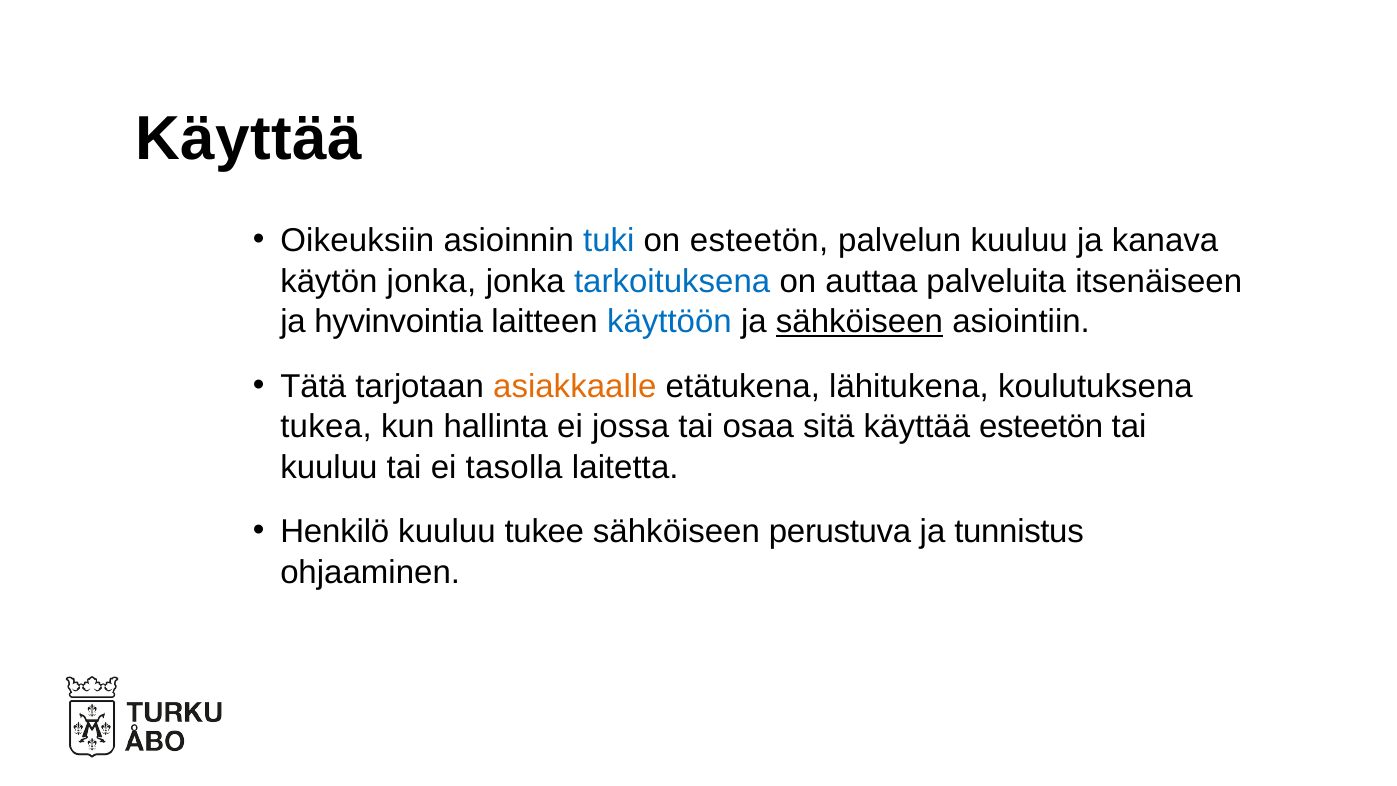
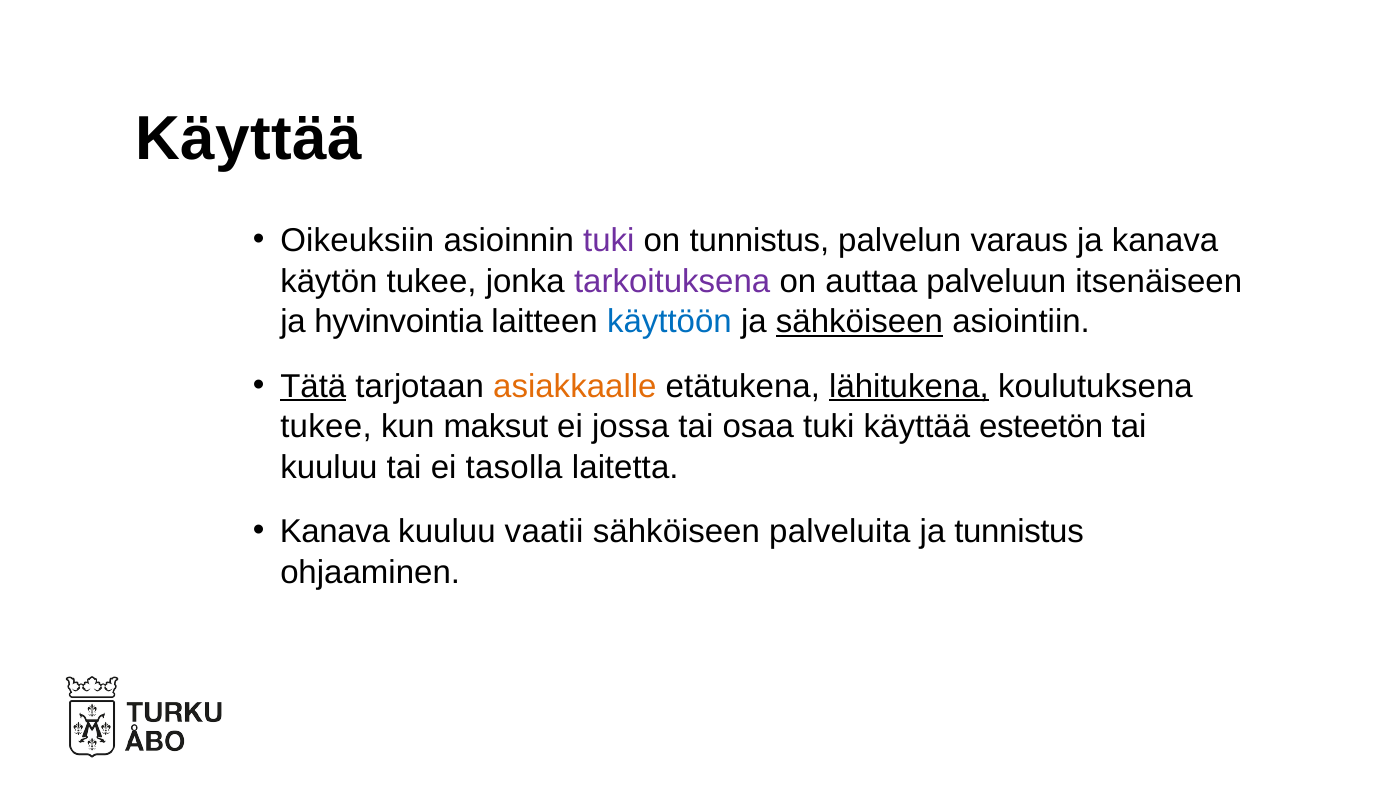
tuki at (609, 241) colour: blue -> purple
on esteetön: esteetön -> tunnistus
palvelun kuuluu: kuuluu -> varaus
käytön jonka: jonka -> tukee
tarkoituksena colour: blue -> purple
palveluita: palveluita -> palveluun
Tätä underline: none -> present
lähitukena underline: none -> present
tukea at (326, 427): tukea -> tukee
hallinta: hallinta -> maksut
osaa sitä: sitä -> tuki
Henkilö at (335, 532): Henkilö -> Kanava
tukee: tukee -> vaatii
perustuva: perustuva -> palveluita
